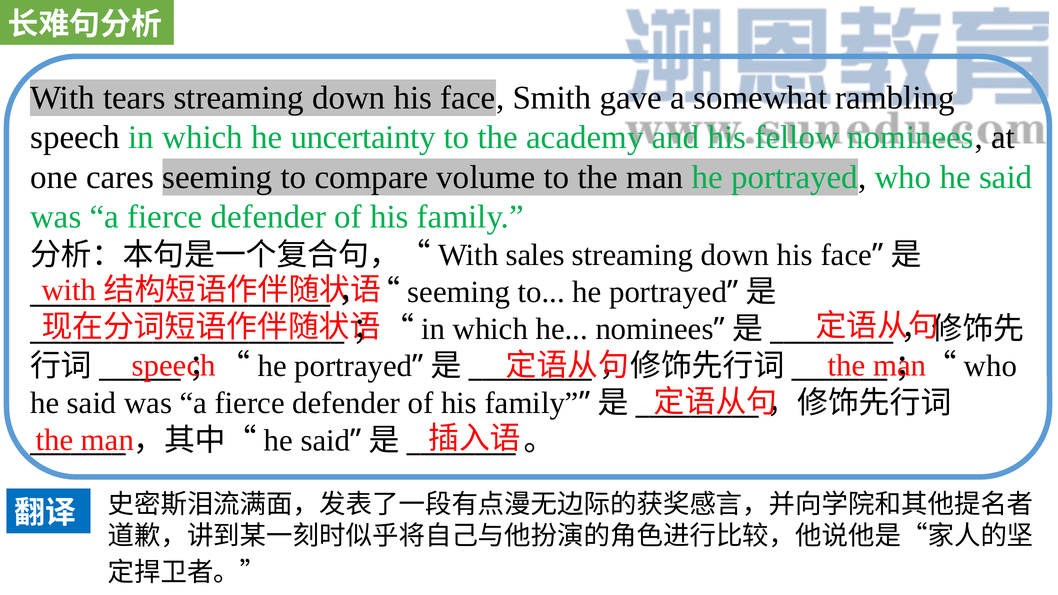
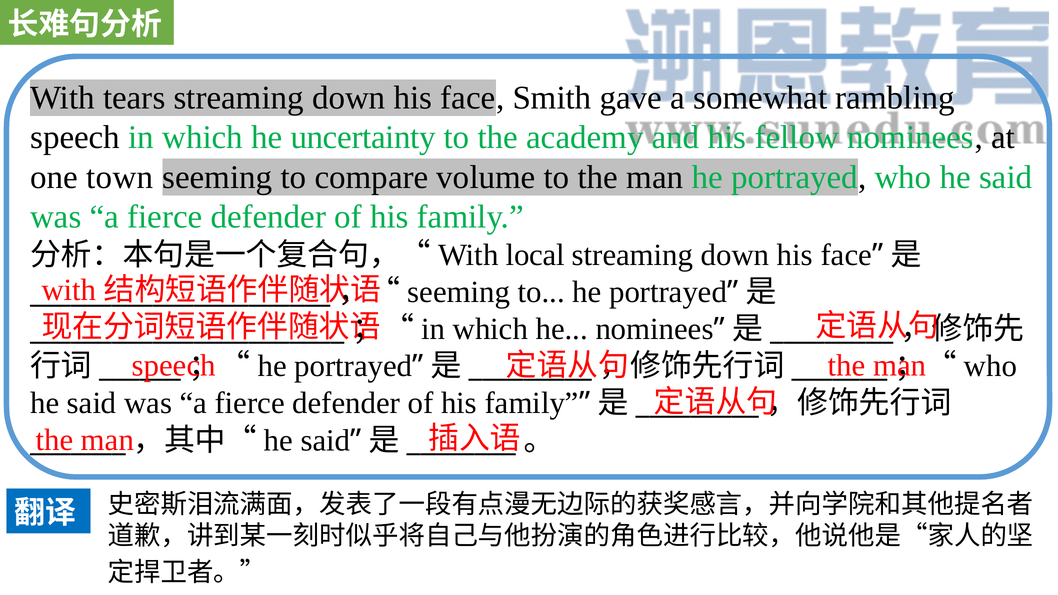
cares: cares -> town
sales: sales -> local
